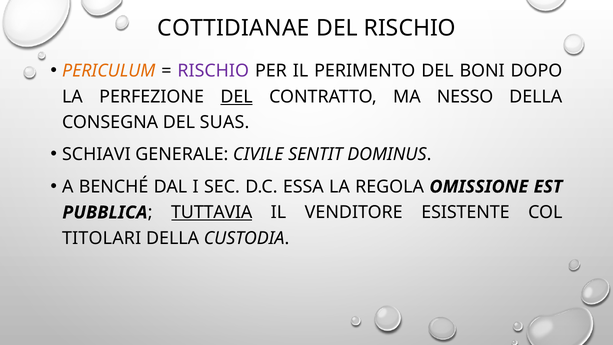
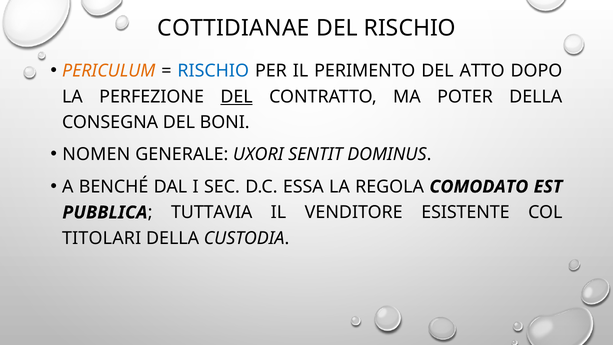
RISCHIO at (213, 71) colour: purple -> blue
BONI: BONI -> ATTO
NESSO: NESSO -> POTER
SUAS: SUAS -> BONI
SCHIAVI: SCHIAVI -> NOMEN
CIVILE: CIVILE -> UXORI
OMISSIONE: OMISSIONE -> COMODATO
TUTTAVIA underline: present -> none
